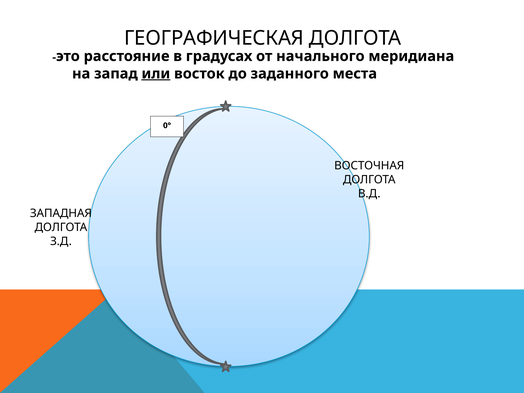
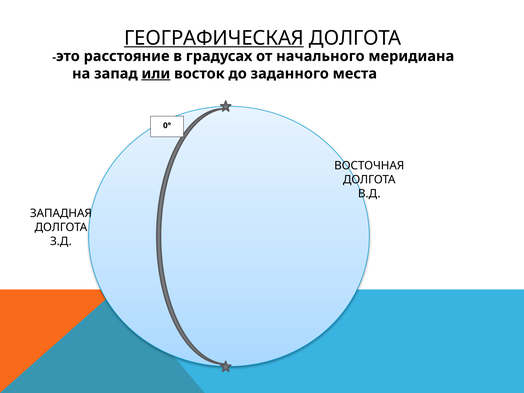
ГЕОГРАФИЧЕСКАЯ underline: none -> present
